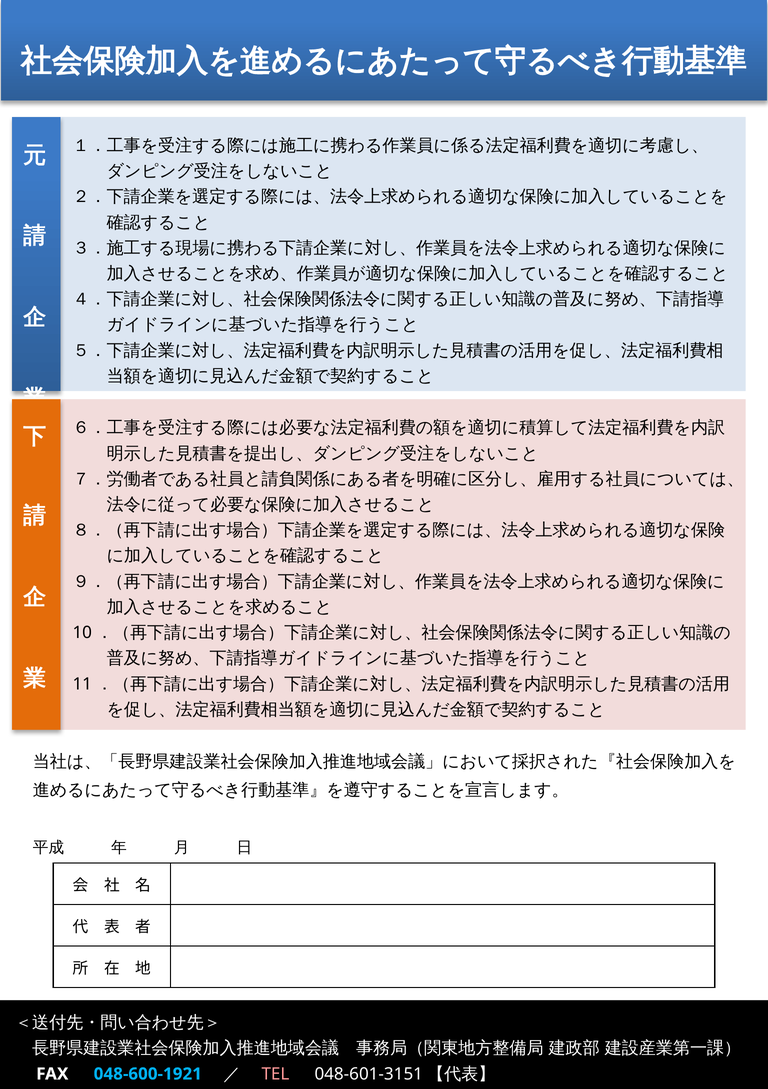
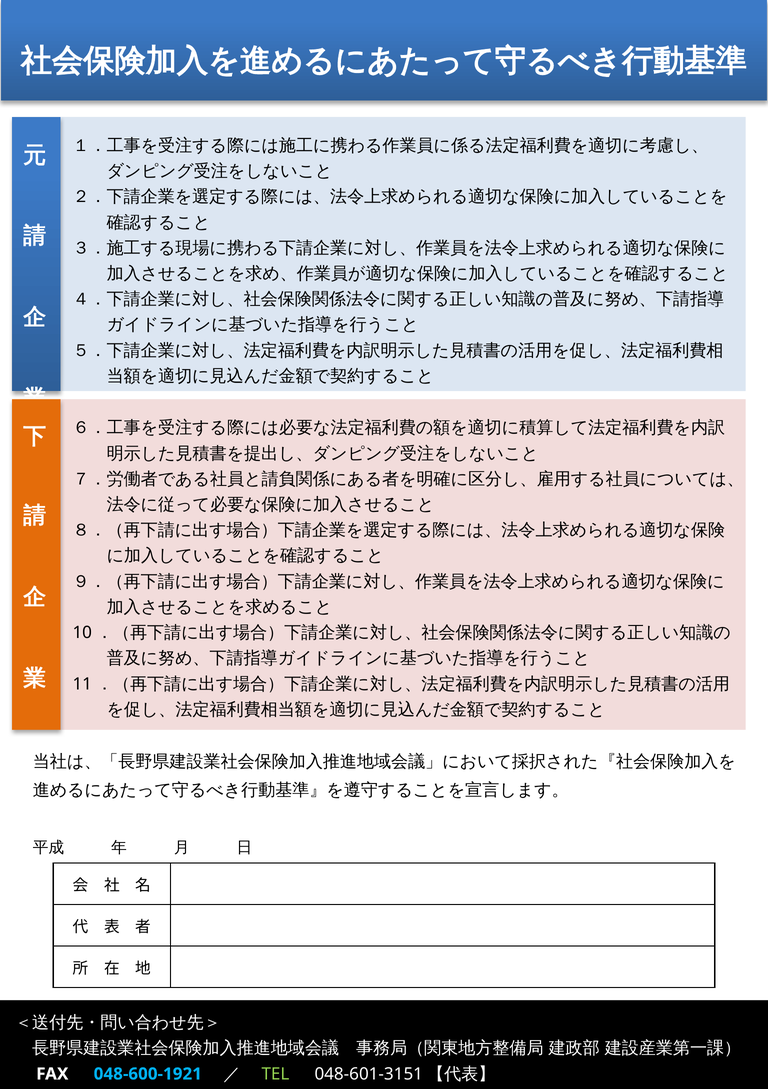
TEL colour: pink -> light green
